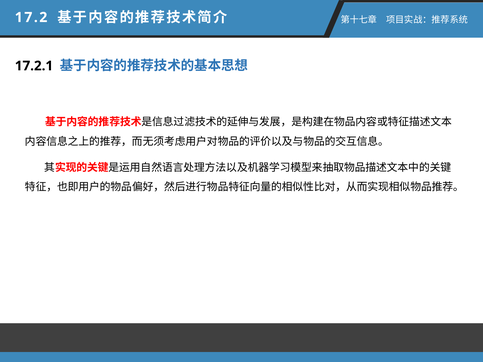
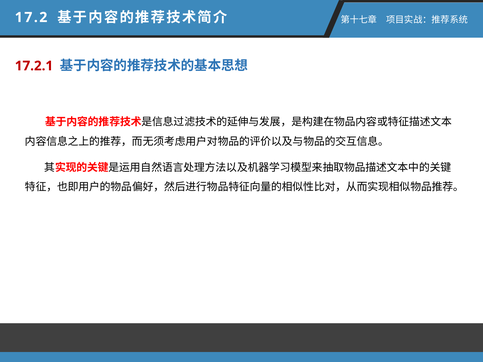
17.2.1 colour: black -> red
